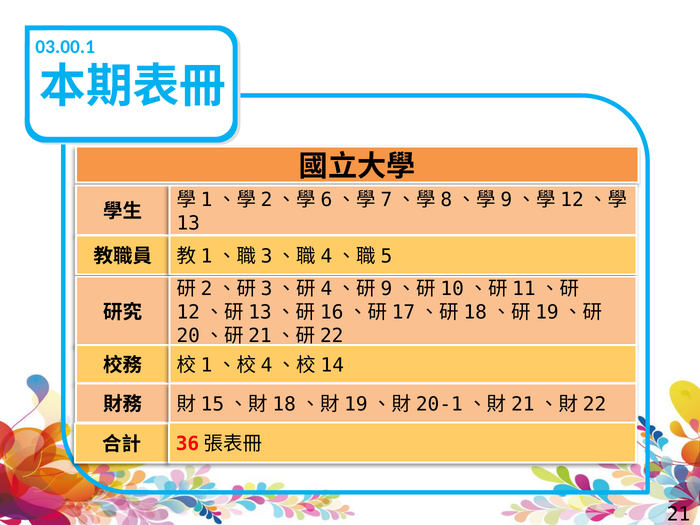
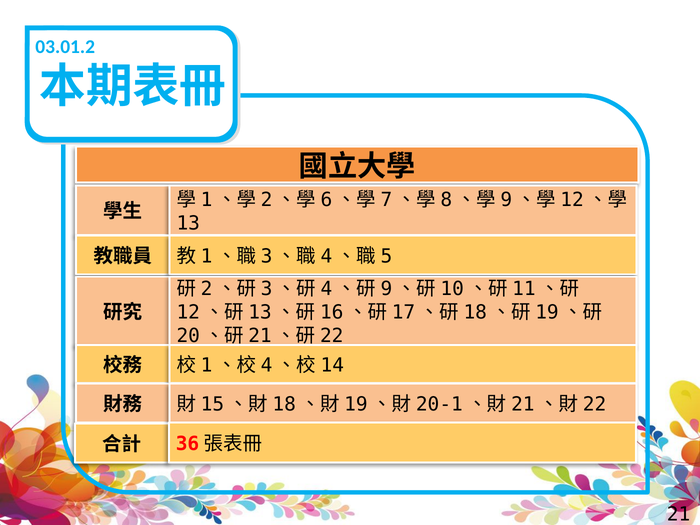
03.00.1: 03.00.1 -> 03.01.2
